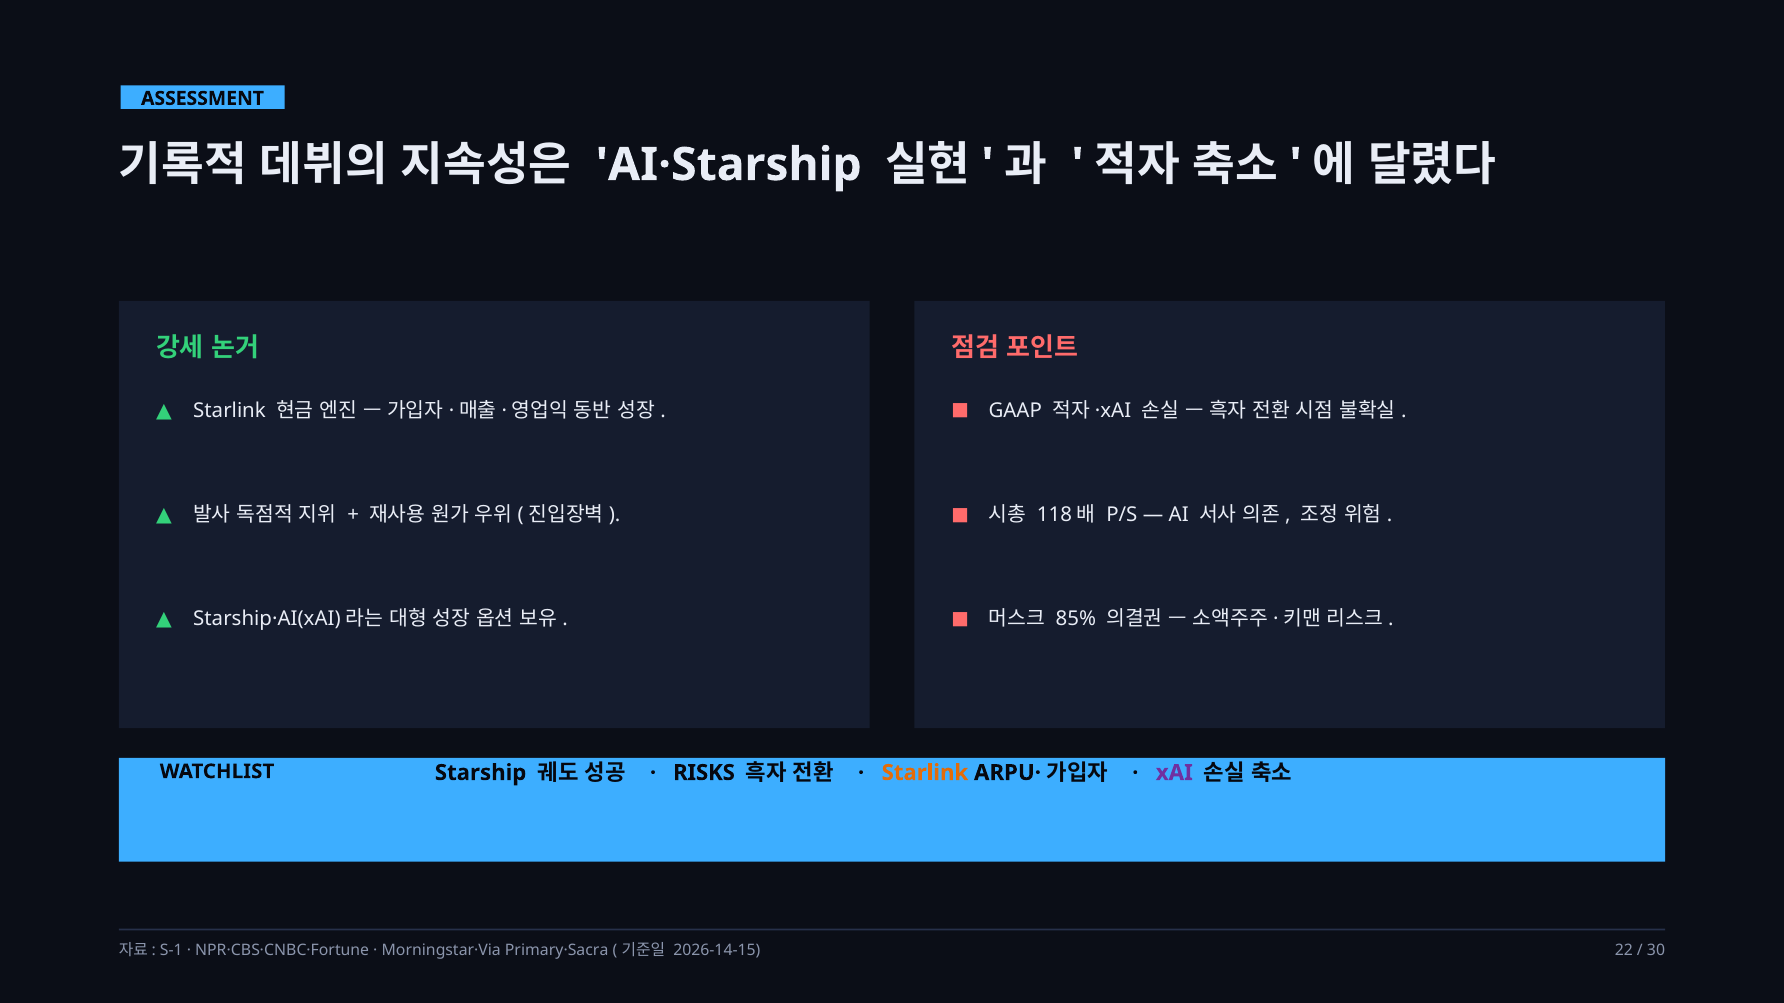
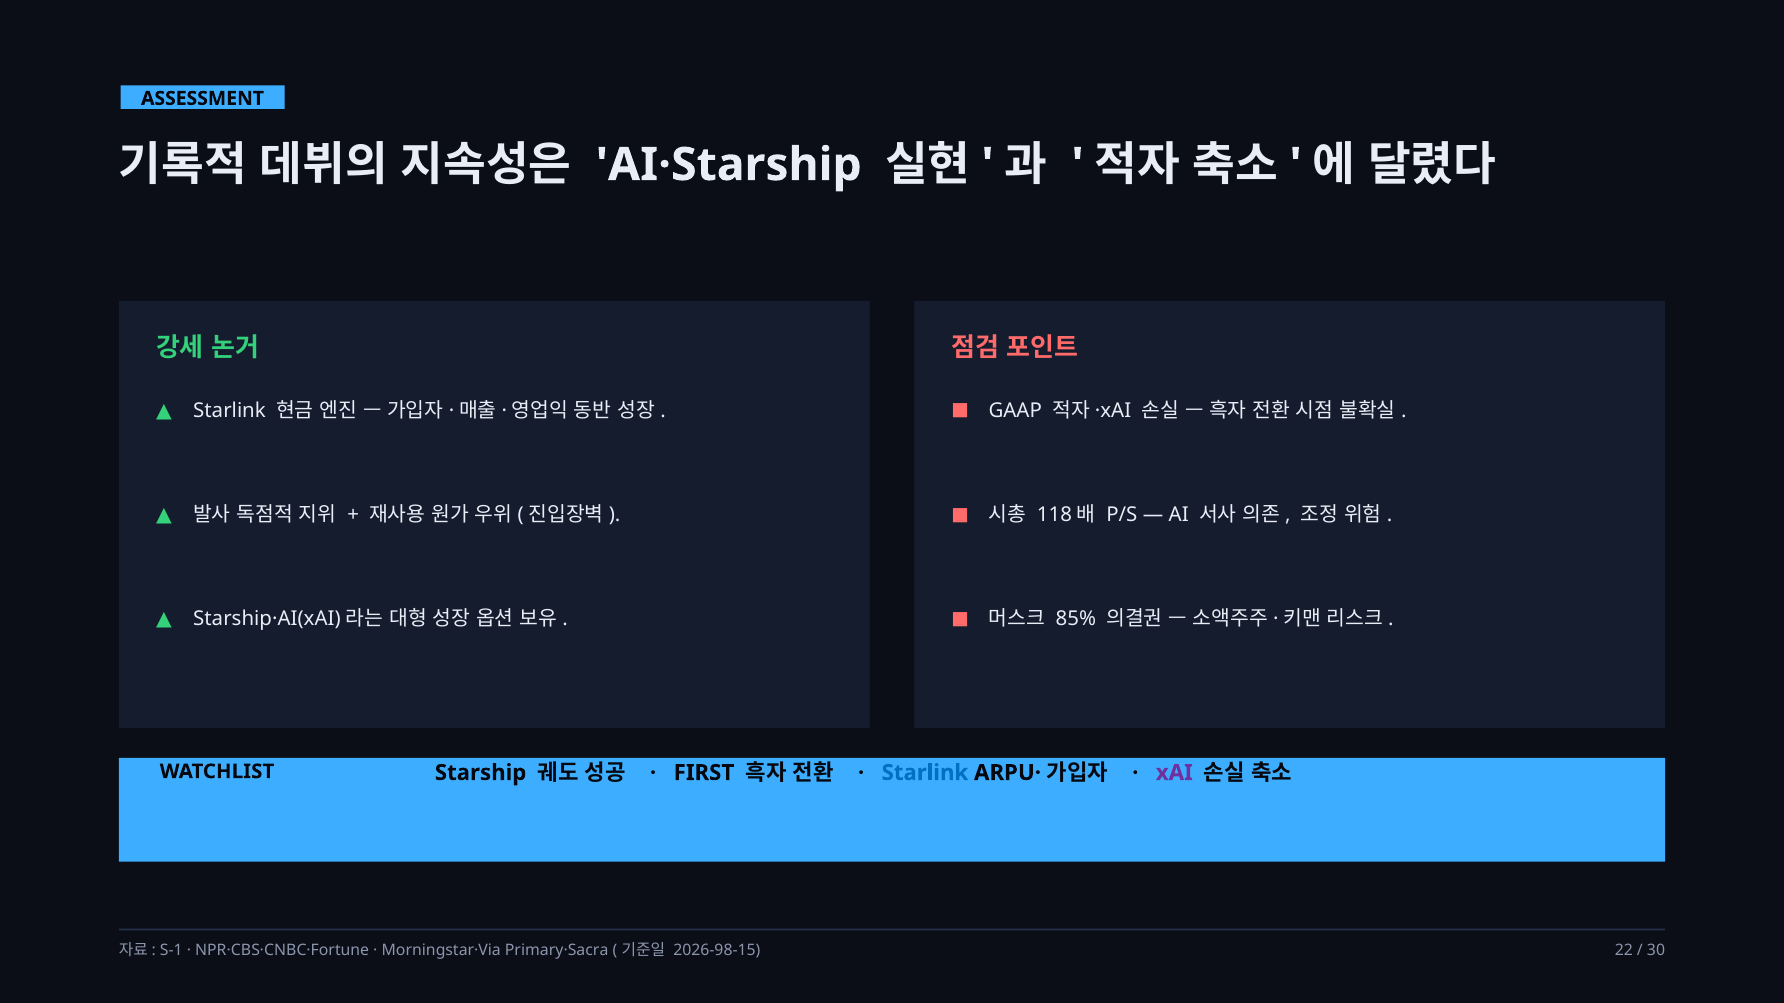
RISKS: RISKS -> FIRST
Starlink at (925, 773) colour: orange -> blue
2026-14-15: 2026-14-15 -> 2026-98-15
